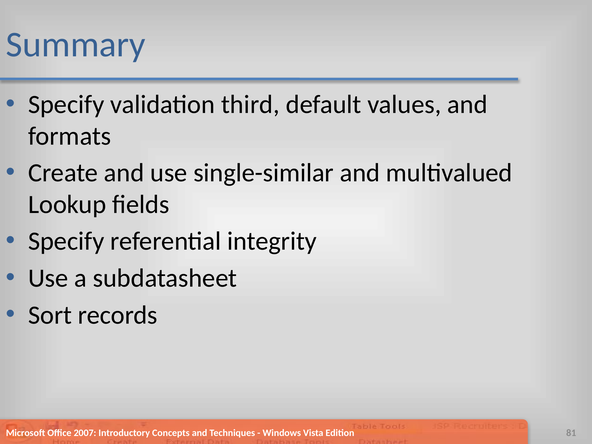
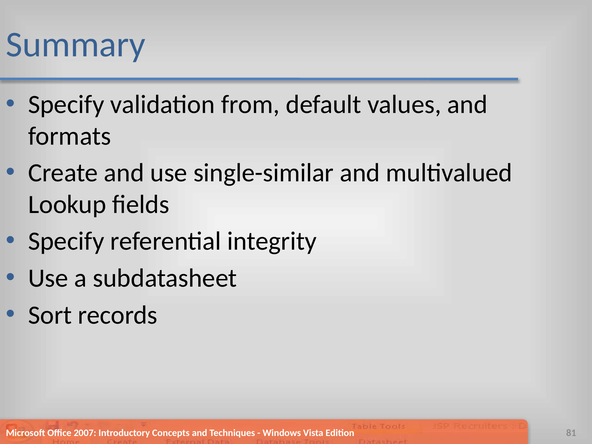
third: third -> from
